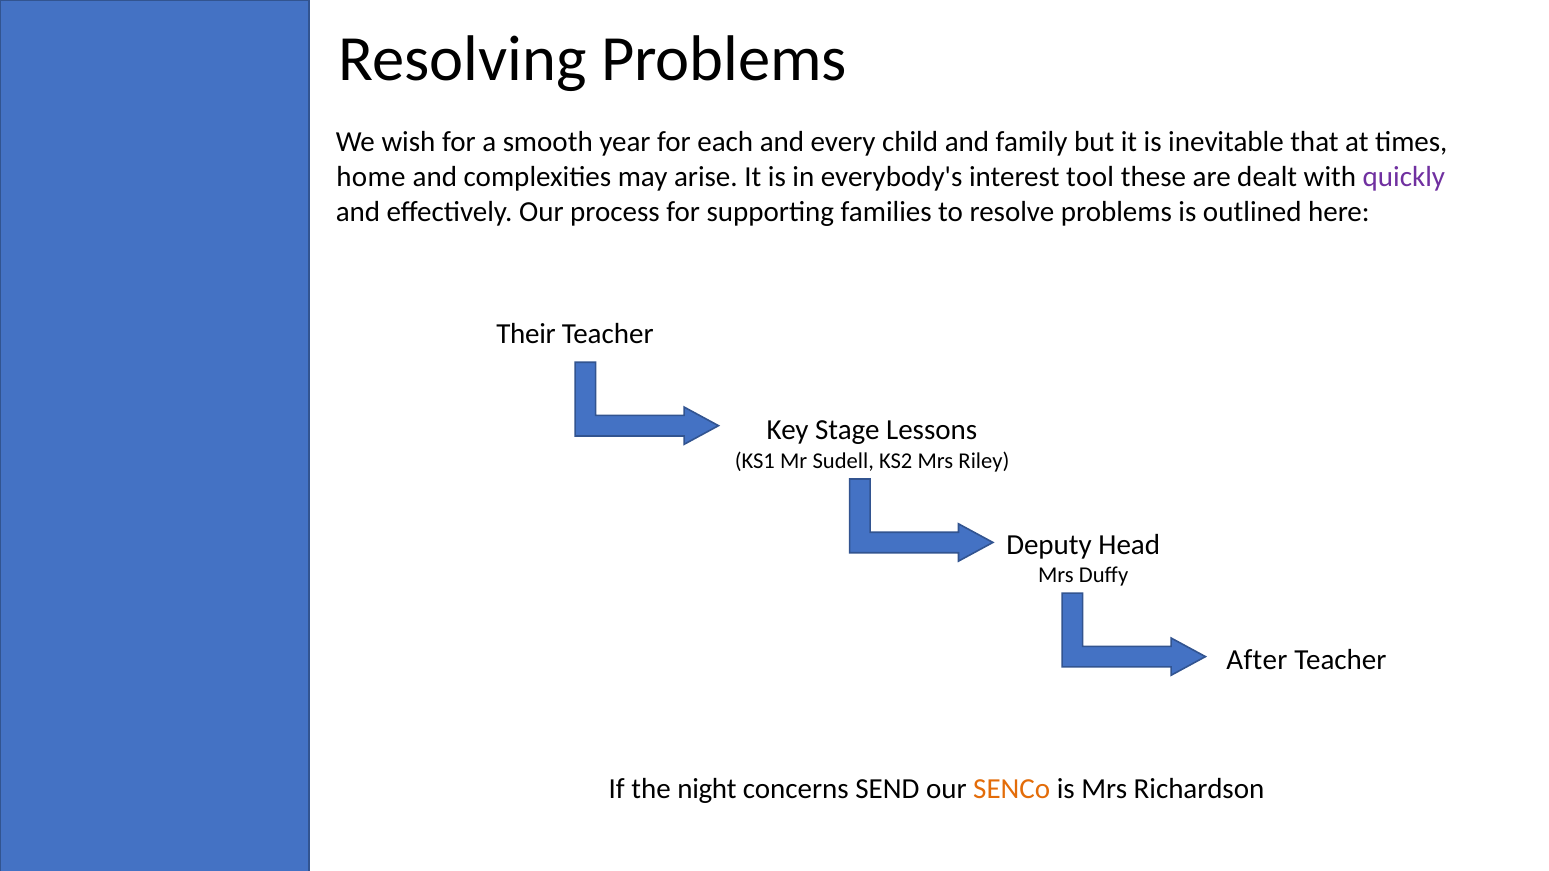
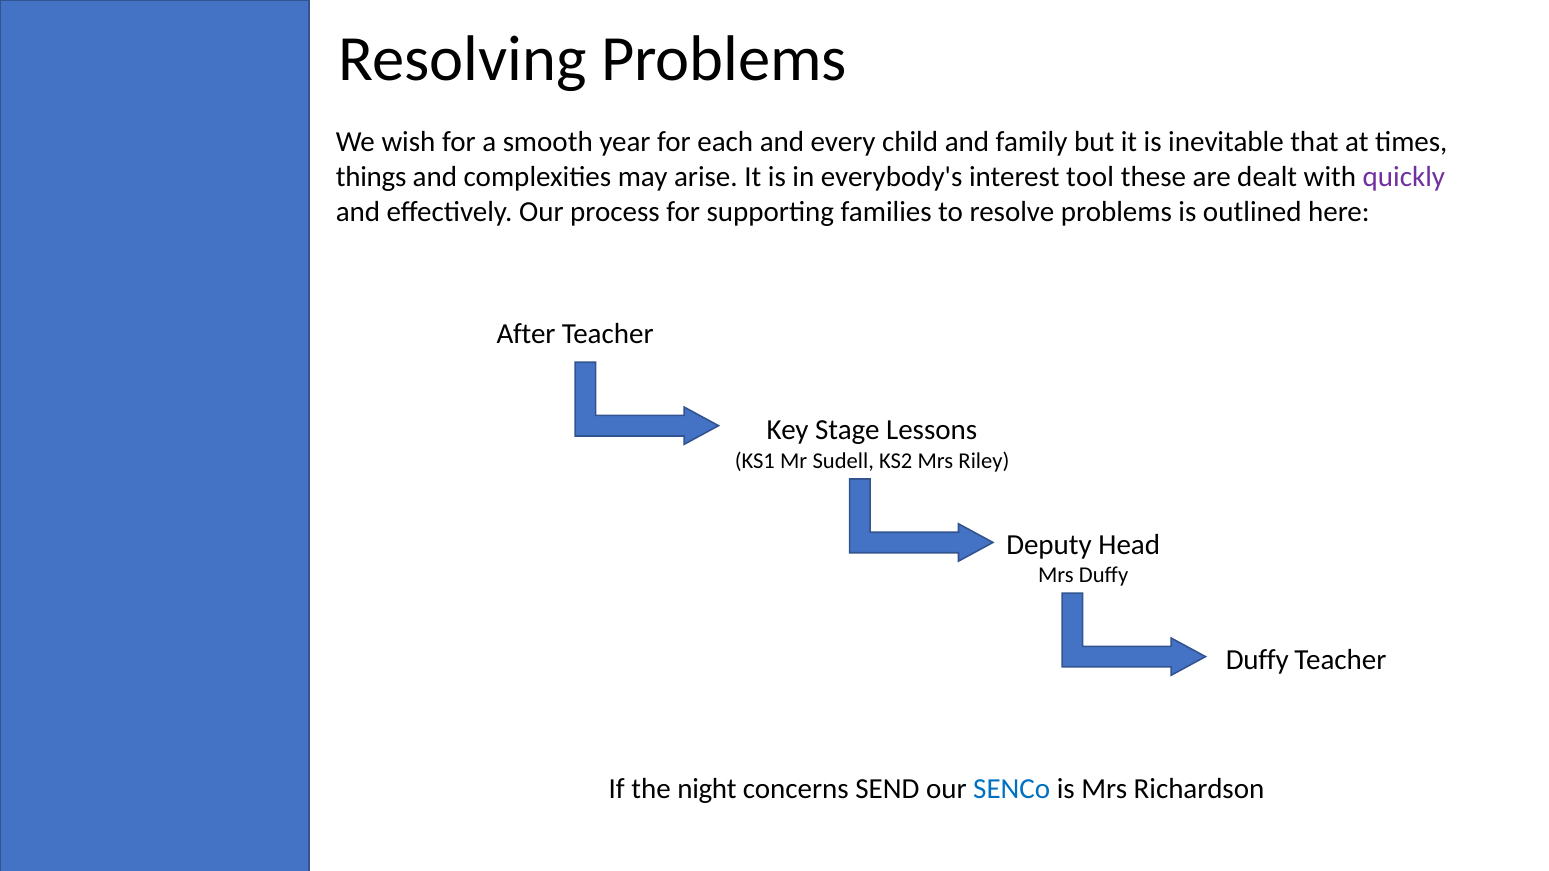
home: home -> things
Their: Their -> After
After at (1257, 660): After -> Duffy
SENCo colour: orange -> blue
